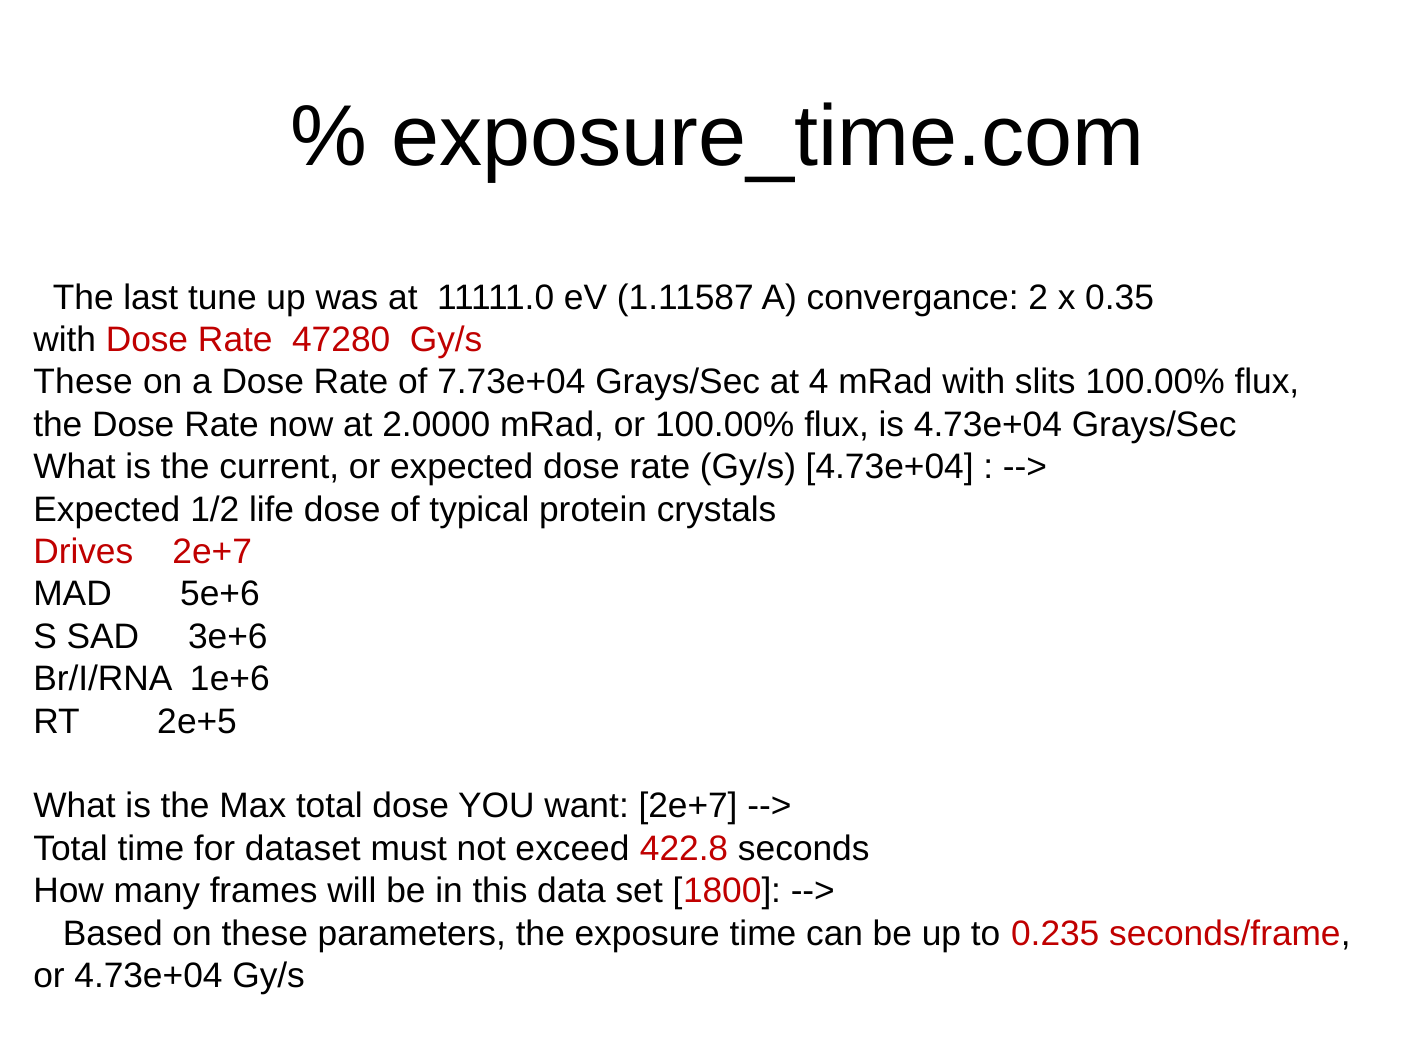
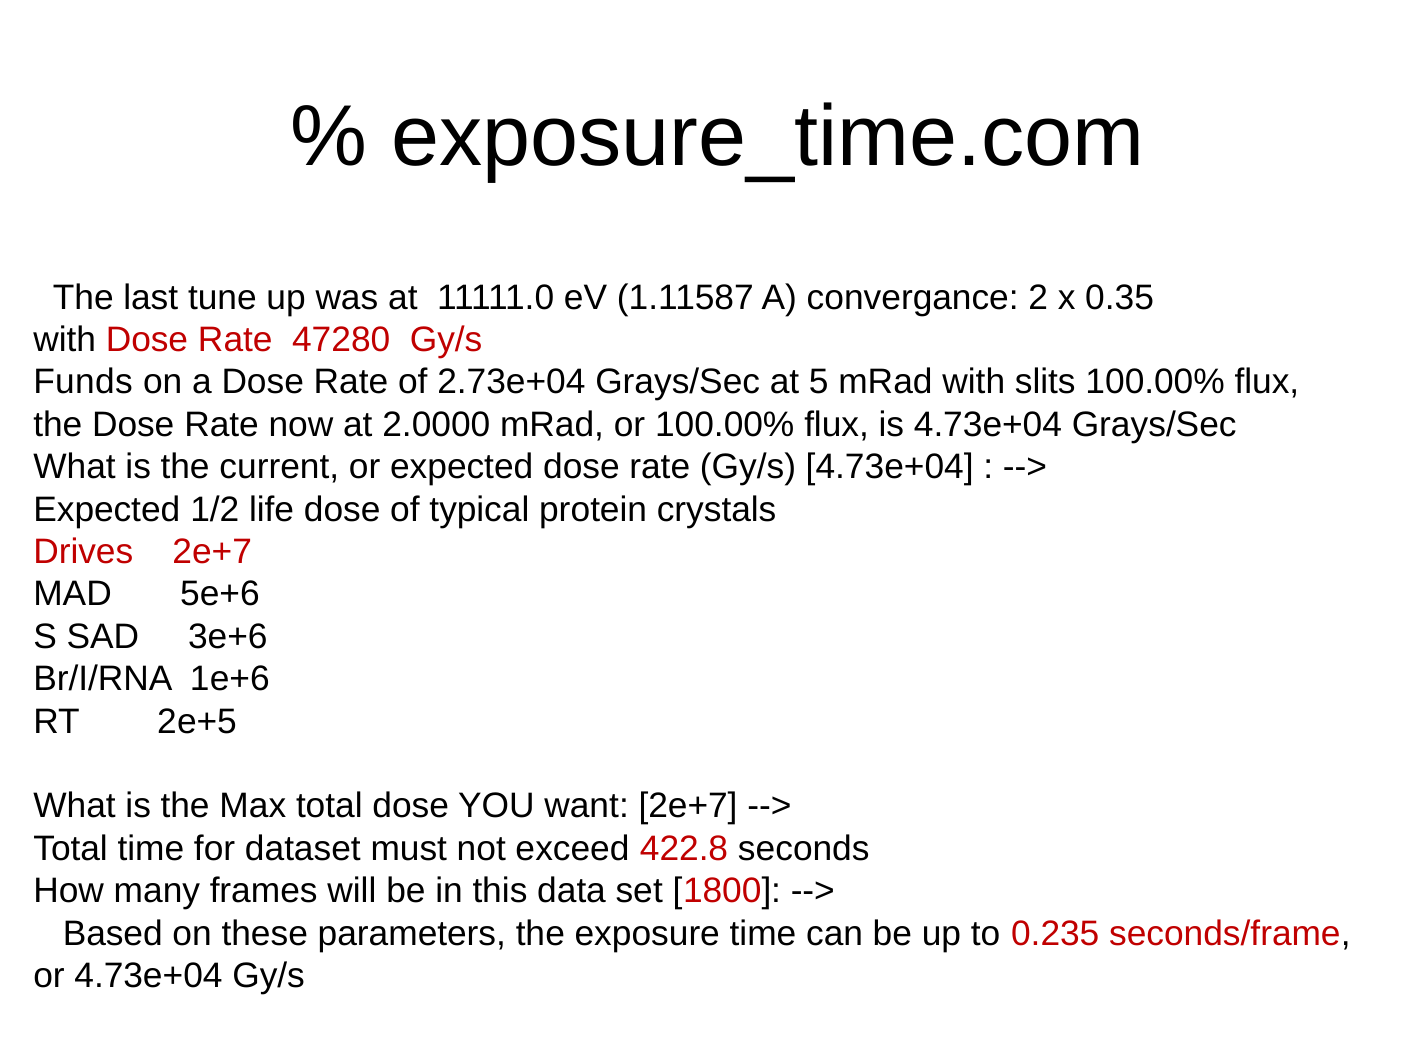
These at (83, 382): These -> Funds
7.73e+04: 7.73e+04 -> 2.73e+04
4: 4 -> 5
